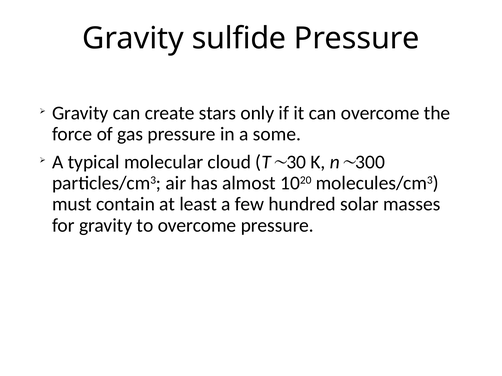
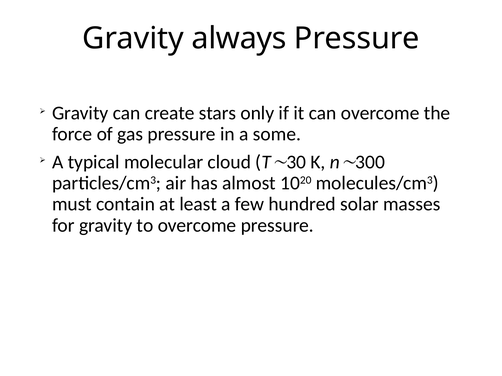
sulfide: sulfide -> always
